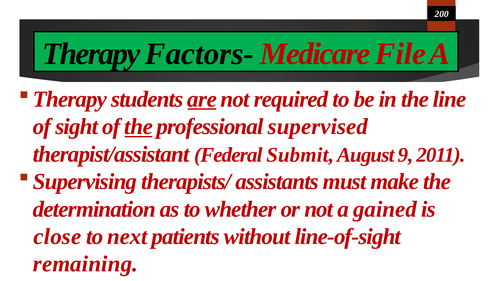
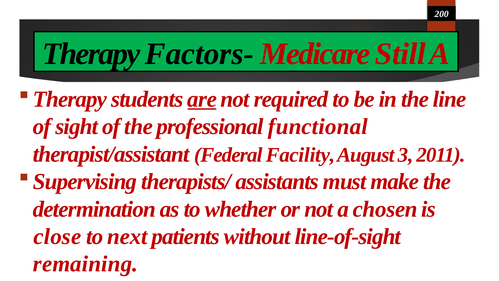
File: File -> Still
the at (139, 127) underline: present -> none
supervised: supervised -> functional
Submit: Submit -> Facility
9: 9 -> 3
gained: gained -> chosen
